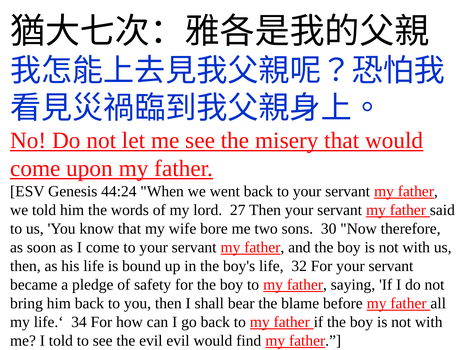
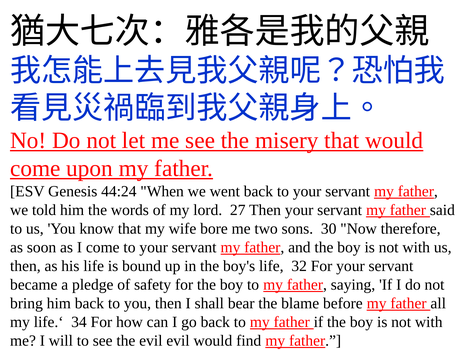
I told: told -> will
